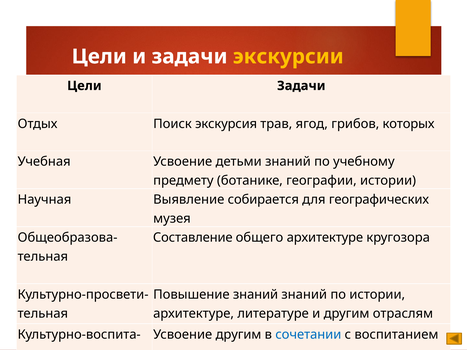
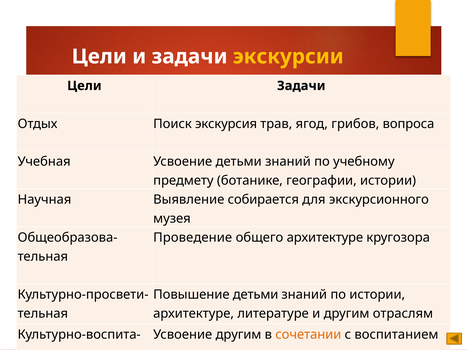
которых: которых -> вопроса
географических: географических -> экскурсионного
Составление: Составление -> Проведение
Повышение знаний: знаний -> детьми
сочетании colour: blue -> orange
